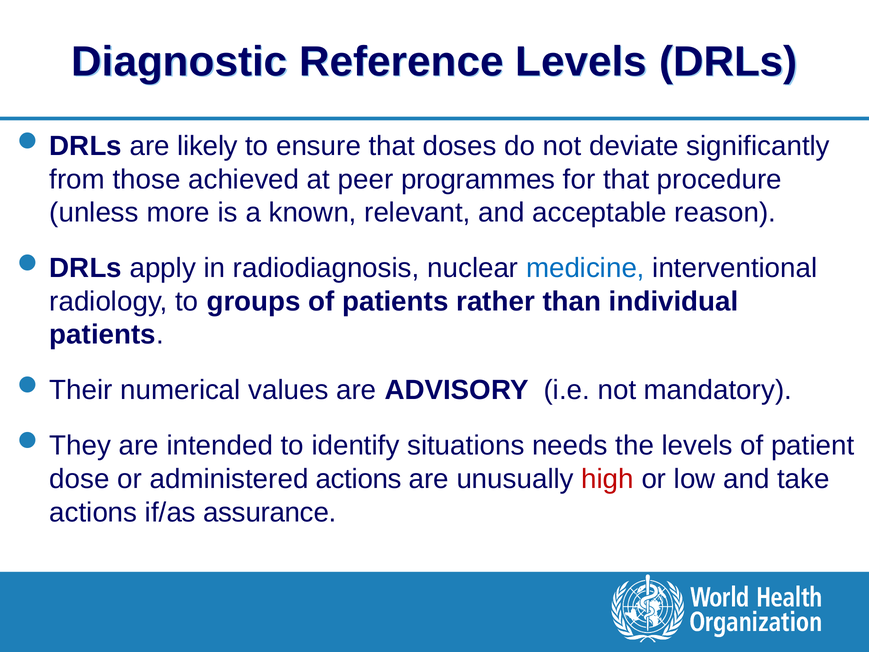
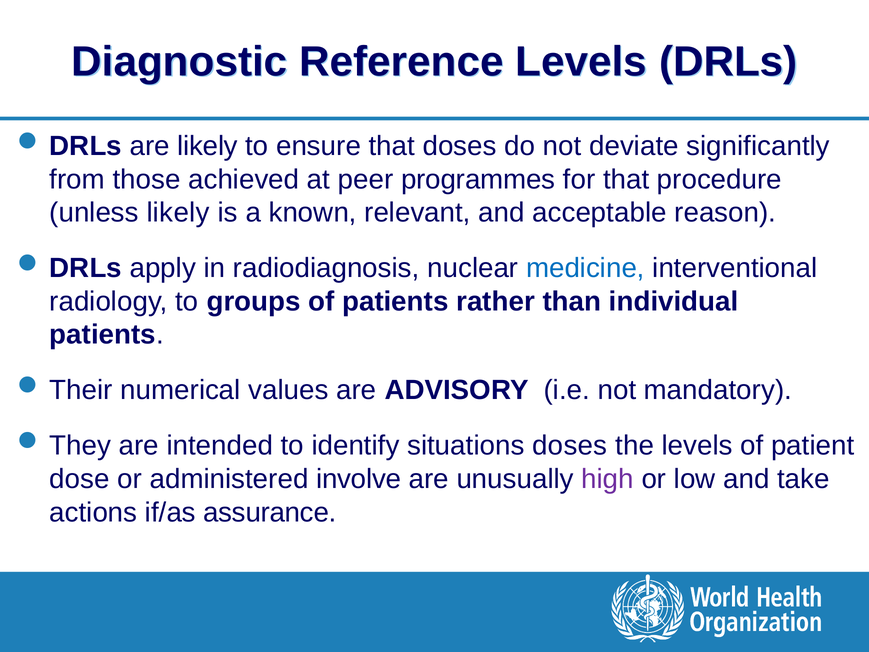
unless more: more -> likely
situations needs: needs -> doses
administered actions: actions -> involve
high colour: red -> purple
